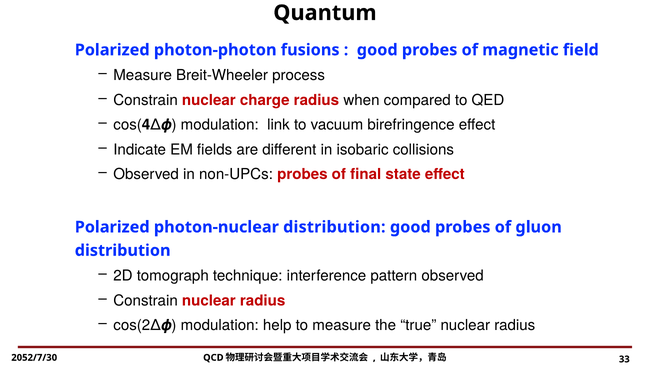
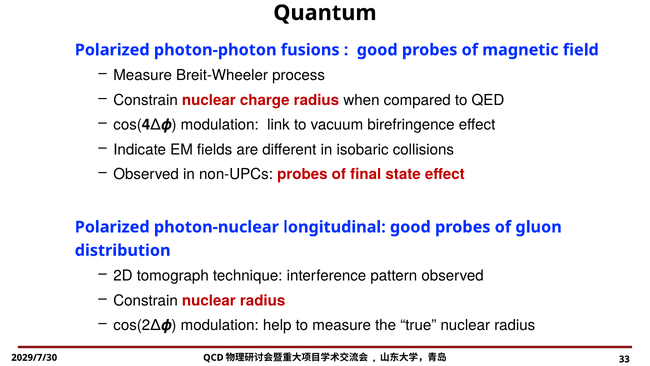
photon-nuclear distribution: distribution -> longitudinal
2052/7/30: 2052/7/30 -> 2029/7/30
